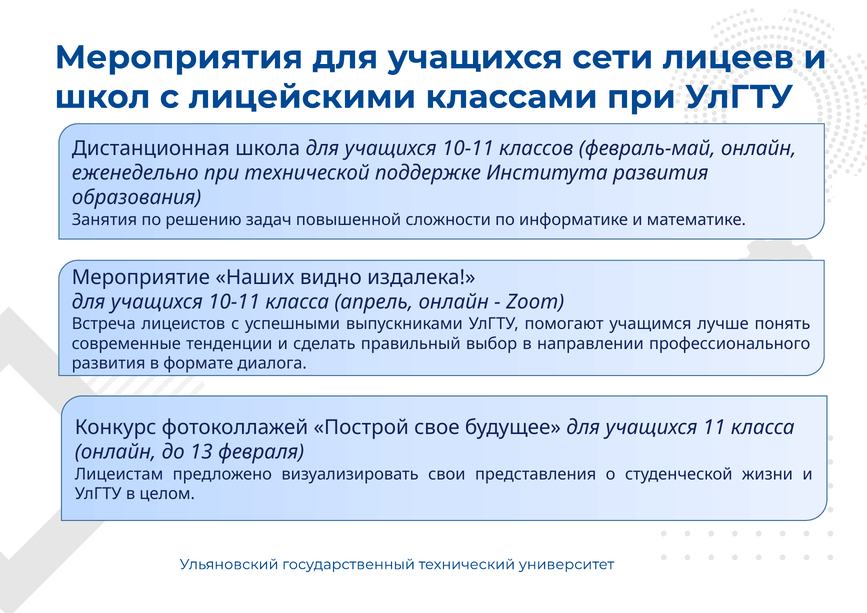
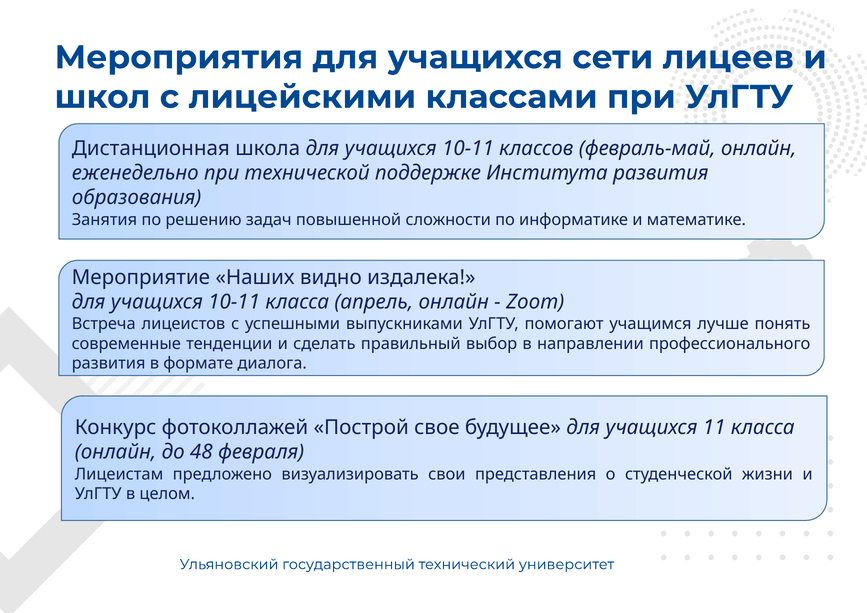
13: 13 -> 48
